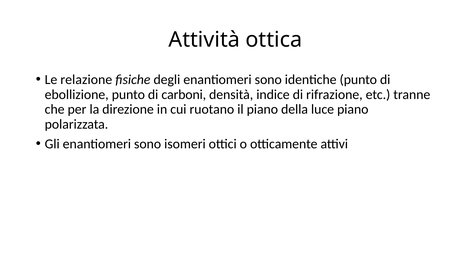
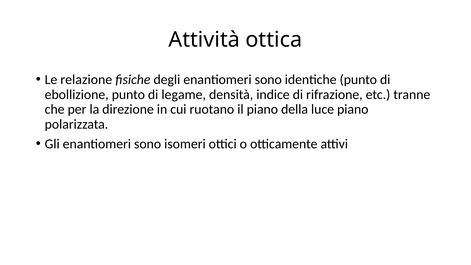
carboni: carboni -> legame
